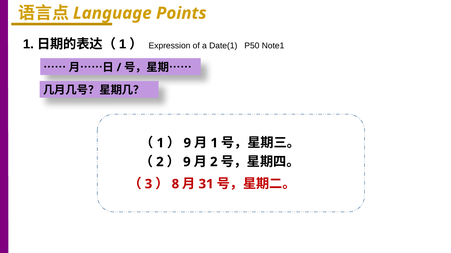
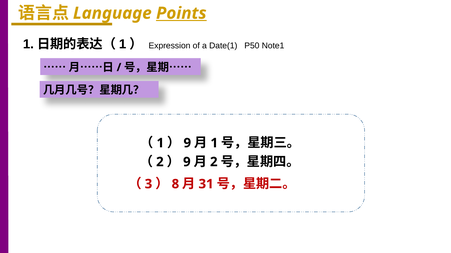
Points underline: none -> present
